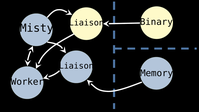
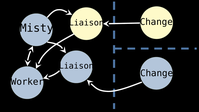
Liaison Binary: Binary -> Change
Memory at (157, 73): Memory -> Change
